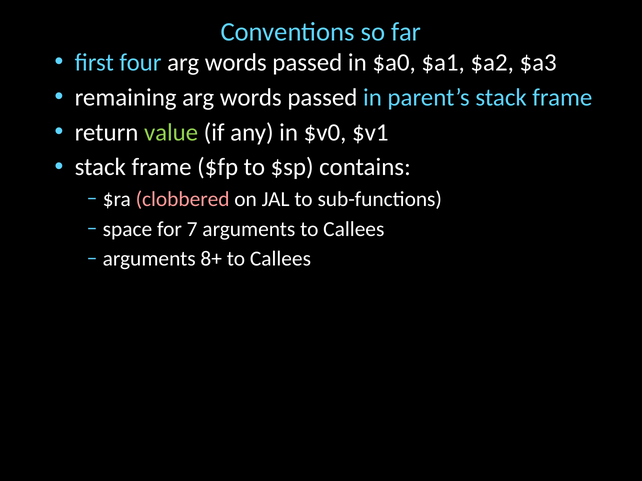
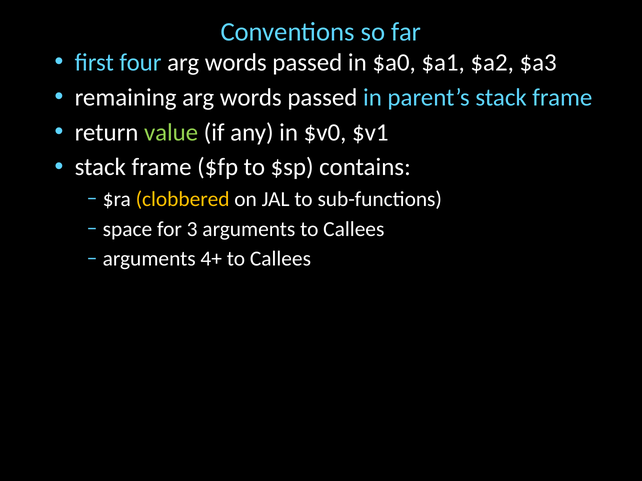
clobbered colour: pink -> yellow
7: 7 -> 3
8+: 8+ -> 4+
